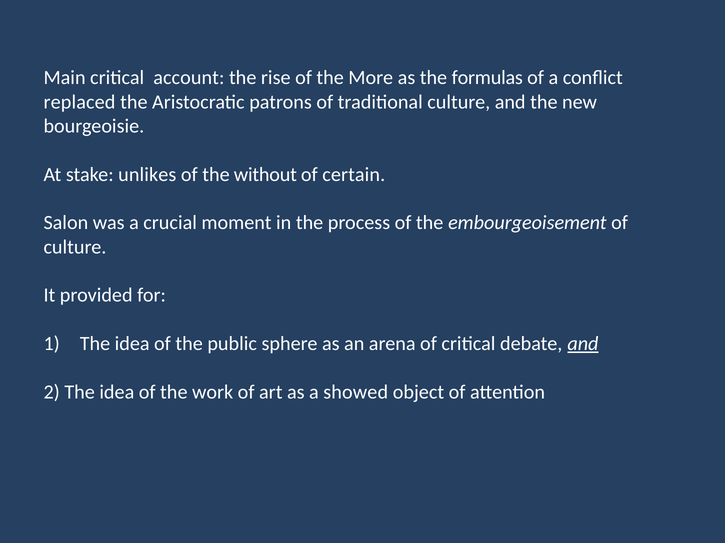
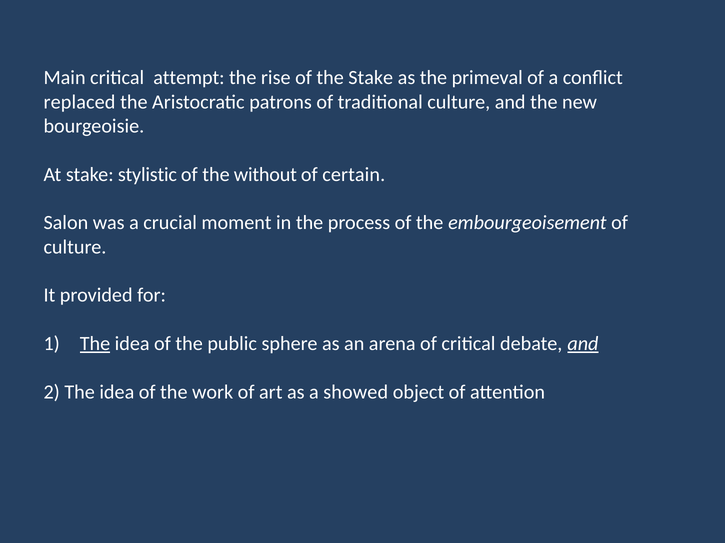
account: account -> attempt
the More: More -> Stake
formulas: formulas -> primeval
unlikes: unlikes -> stylistic
The at (95, 344) underline: none -> present
